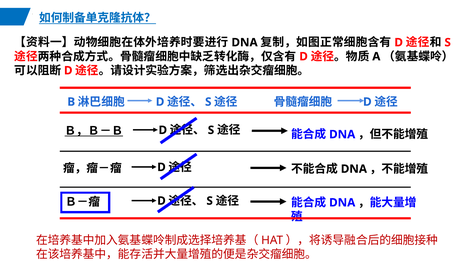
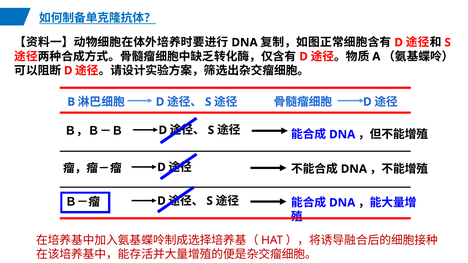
Ｂ，Ｂ－Ｂ underline: present -> none
